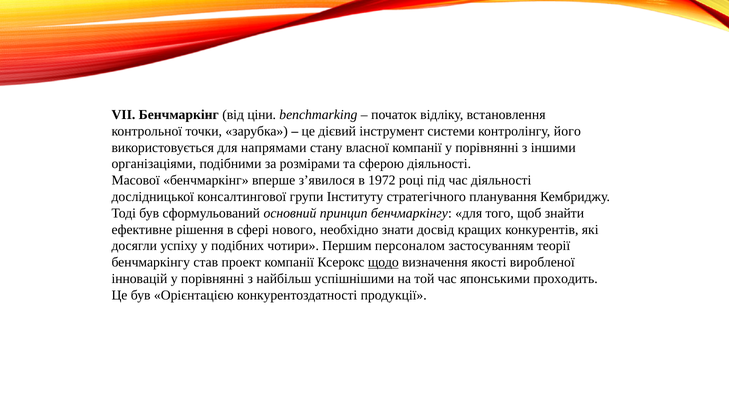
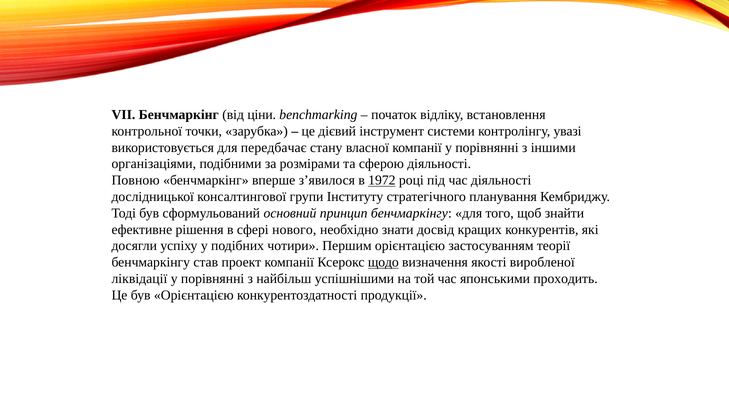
його: його -> увазі
напрямами: напрямами -> передбачає
Масової: Масової -> Повною
1972 underline: none -> present
Першим персоналом: персоналом -> орієнтацією
інновацій: інновацій -> ліквідації
